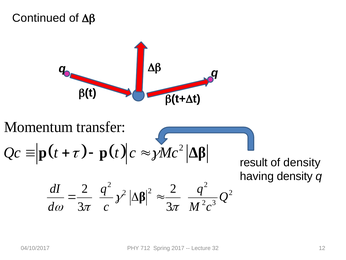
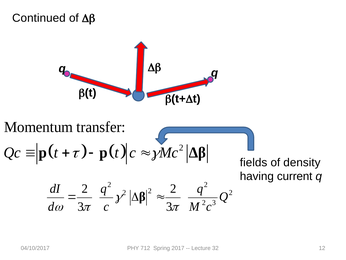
result: result -> fields
having density: density -> current
